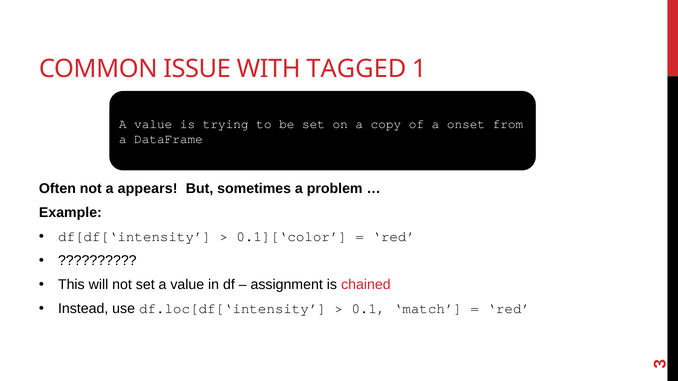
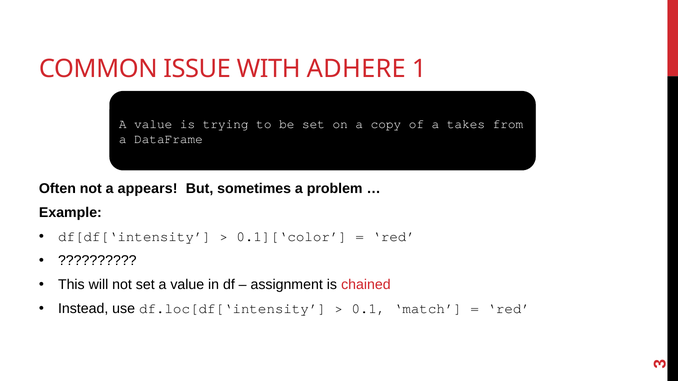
TAGGED: TAGGED -> ADHERE
onset: onset -> takes
